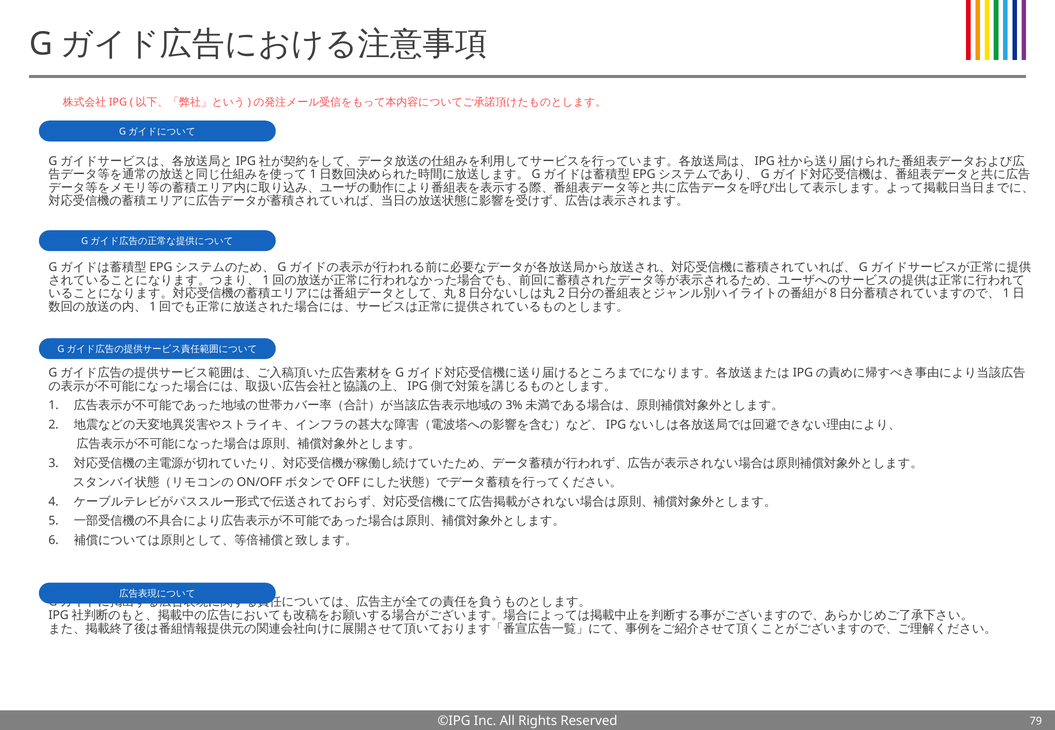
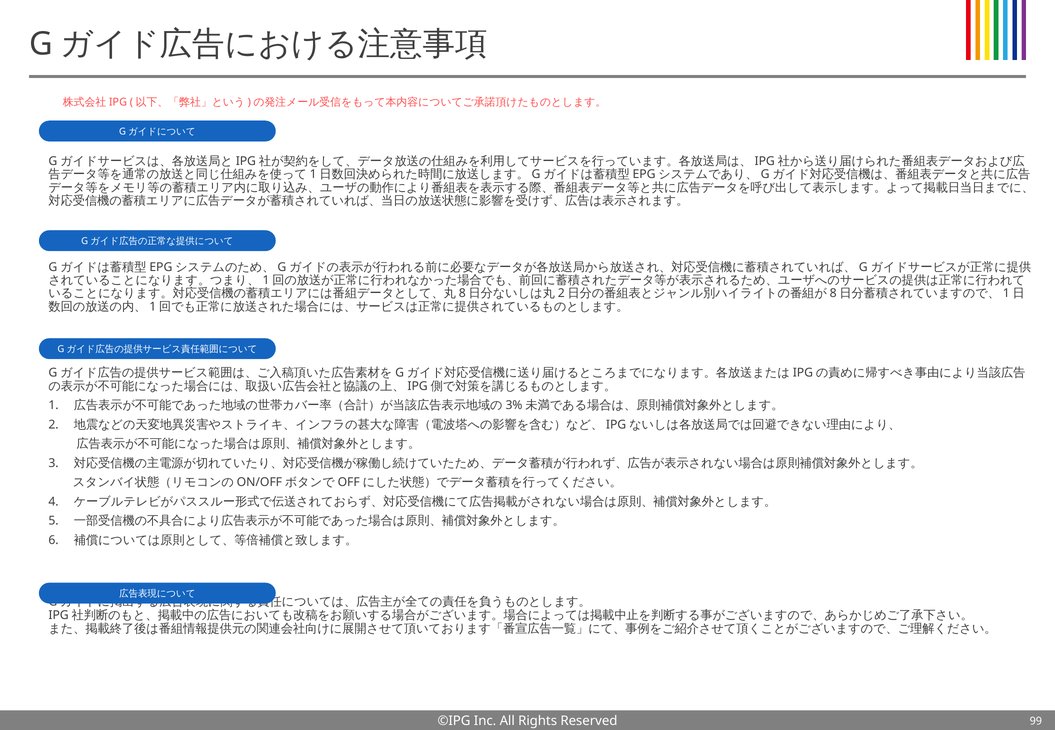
79: 79 -> 99
